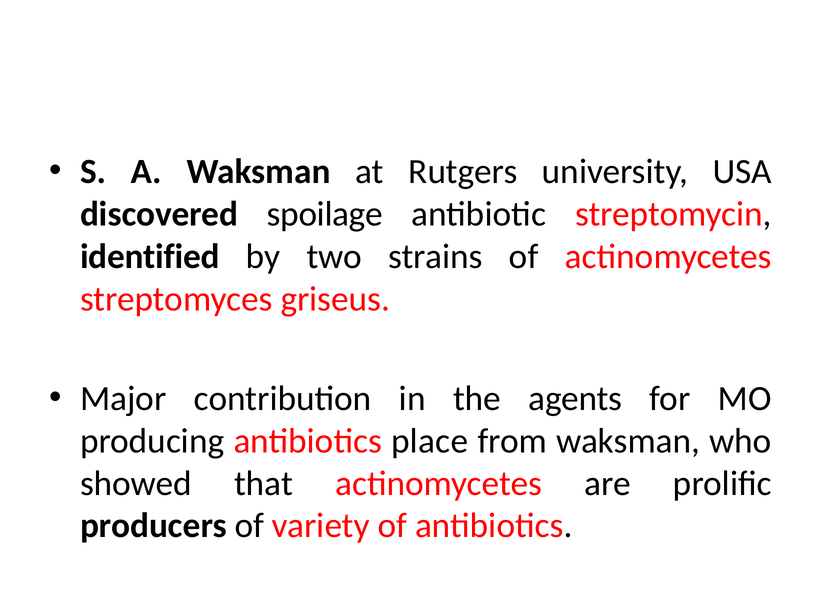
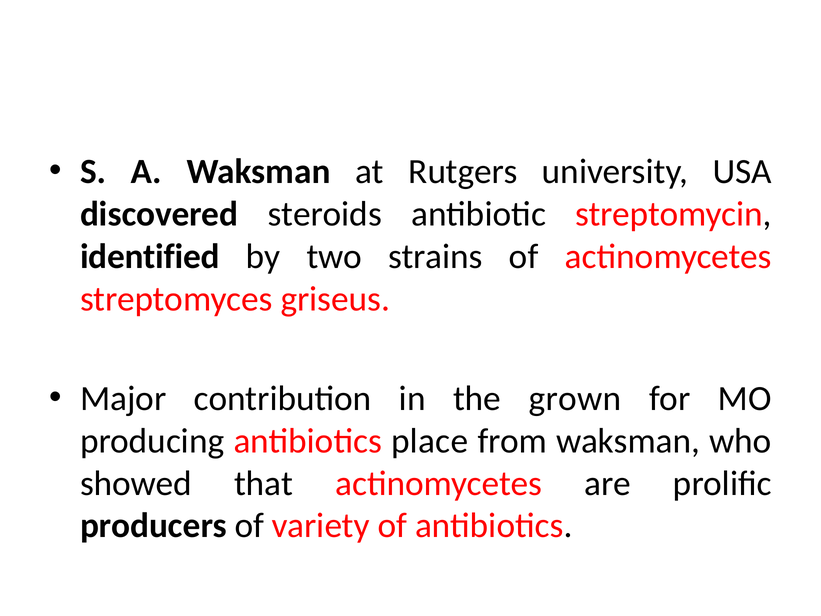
spoilage: spoilage -> steroids
agents: agents -> grown
